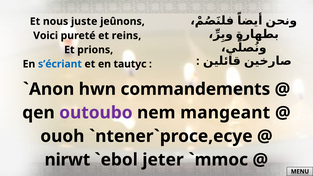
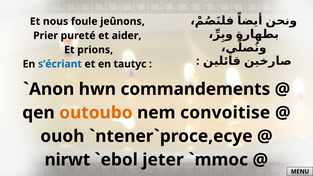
juste: juste -> foule
Voici: Voici -> Prier
reins: reins -> aider
outoubo colour: purple -> orange
mangeant: mangeant -> convoitise
